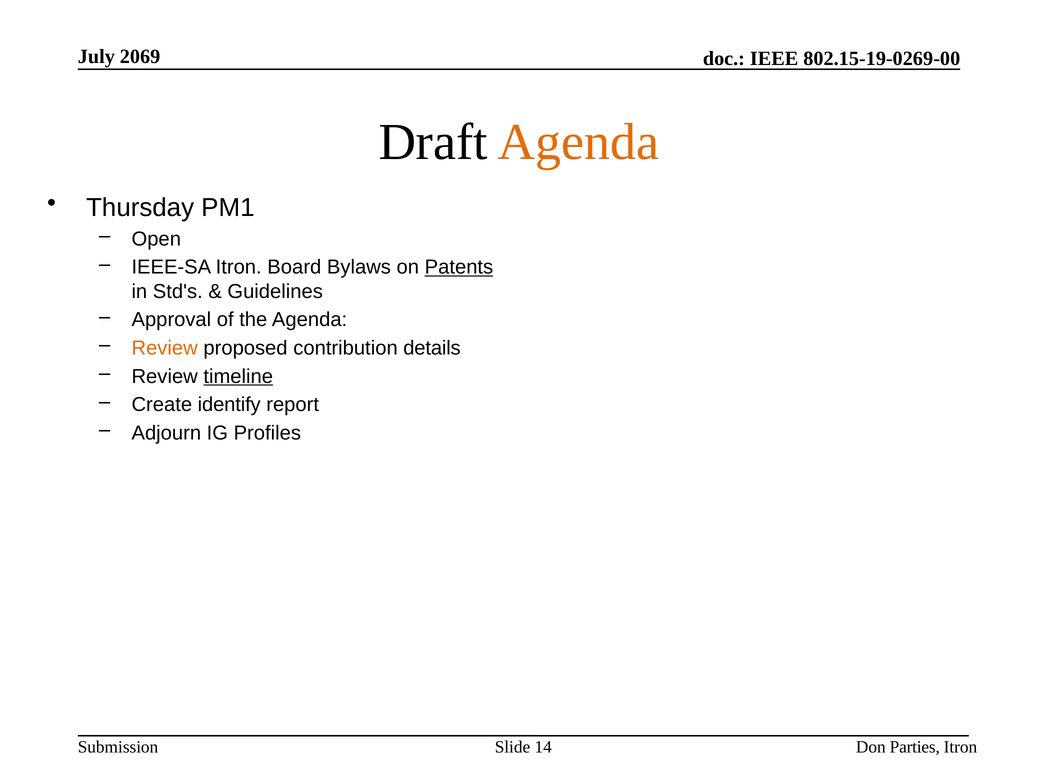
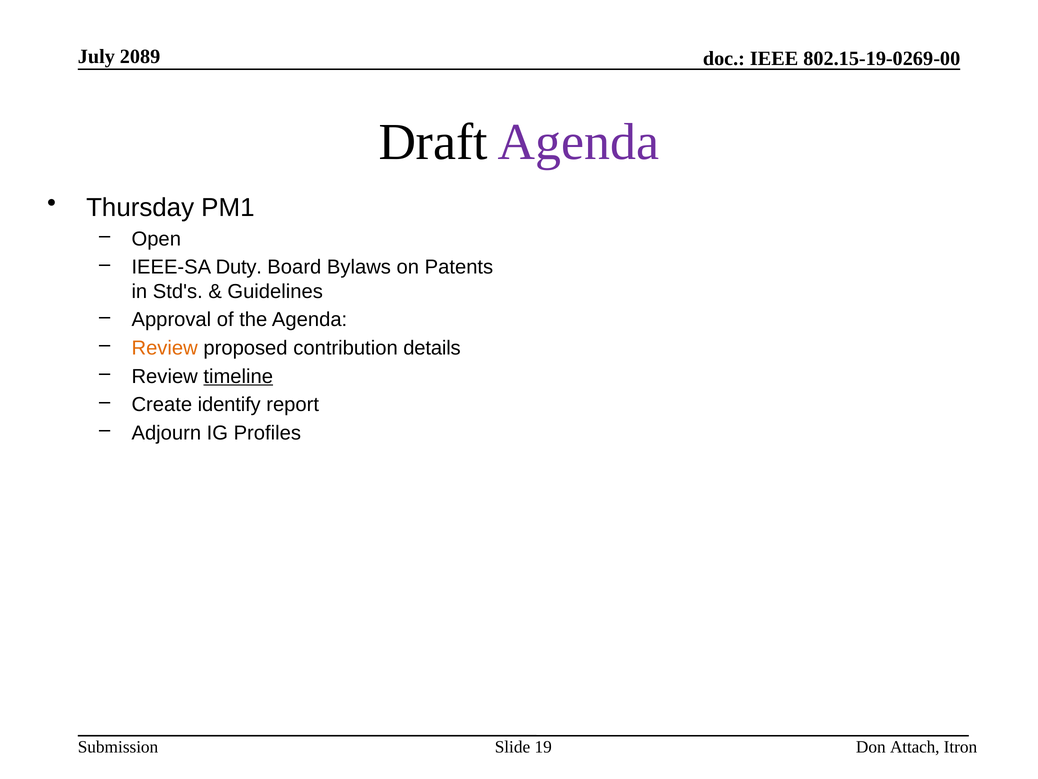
2069: 2069 -> 2089
Agenda at (579, 142) colour: orange -> purple
IEEE-SA Itron: Itron -> Duty
Patents underline: present -> none
14: 14 -> 19
Parties: Parties -> Attach
